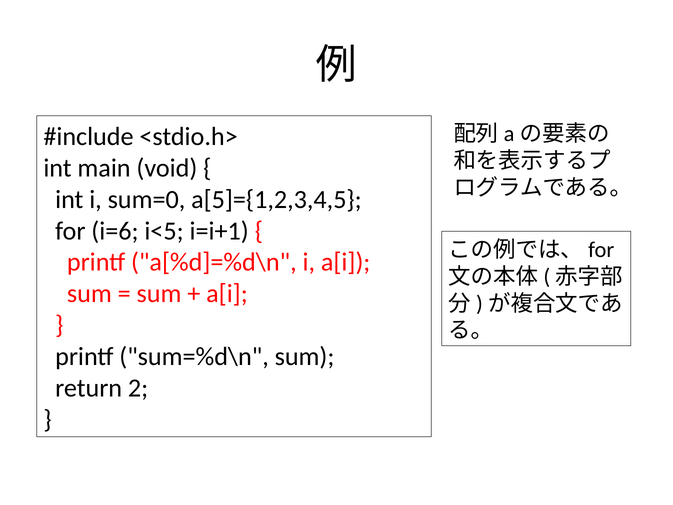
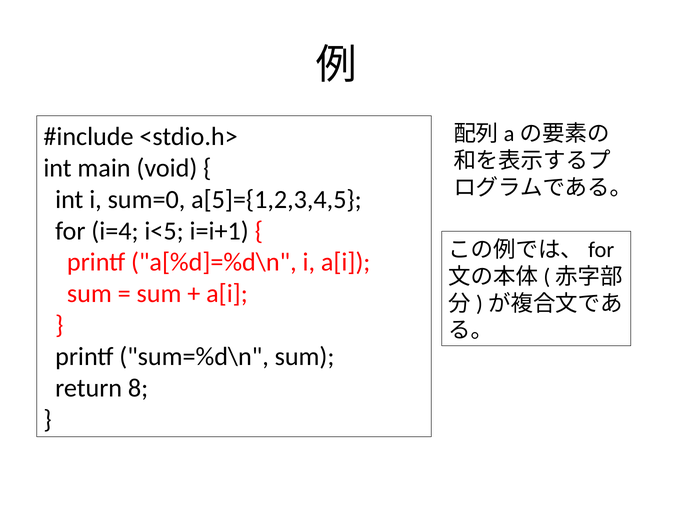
i=6: i=6 -> i=4
2: 2 -> 8
